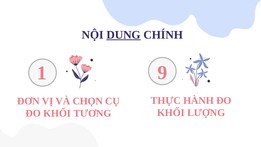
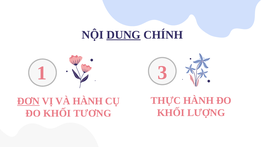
9: 9 -> 3
ĐƠN underline: none -> present
VÀ CHỌN: CHỌN -> HÀNH
